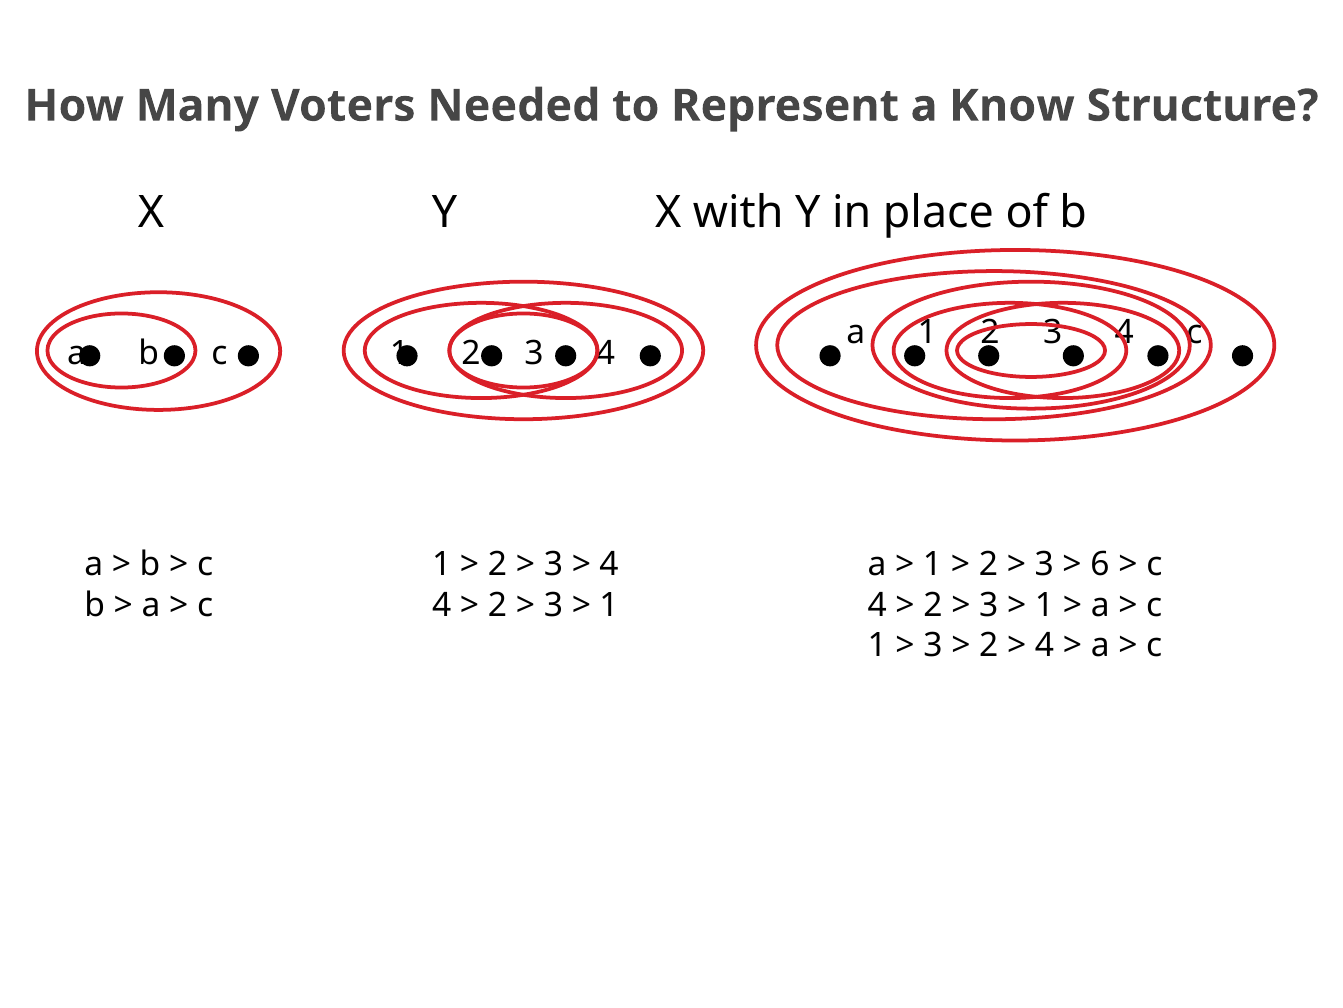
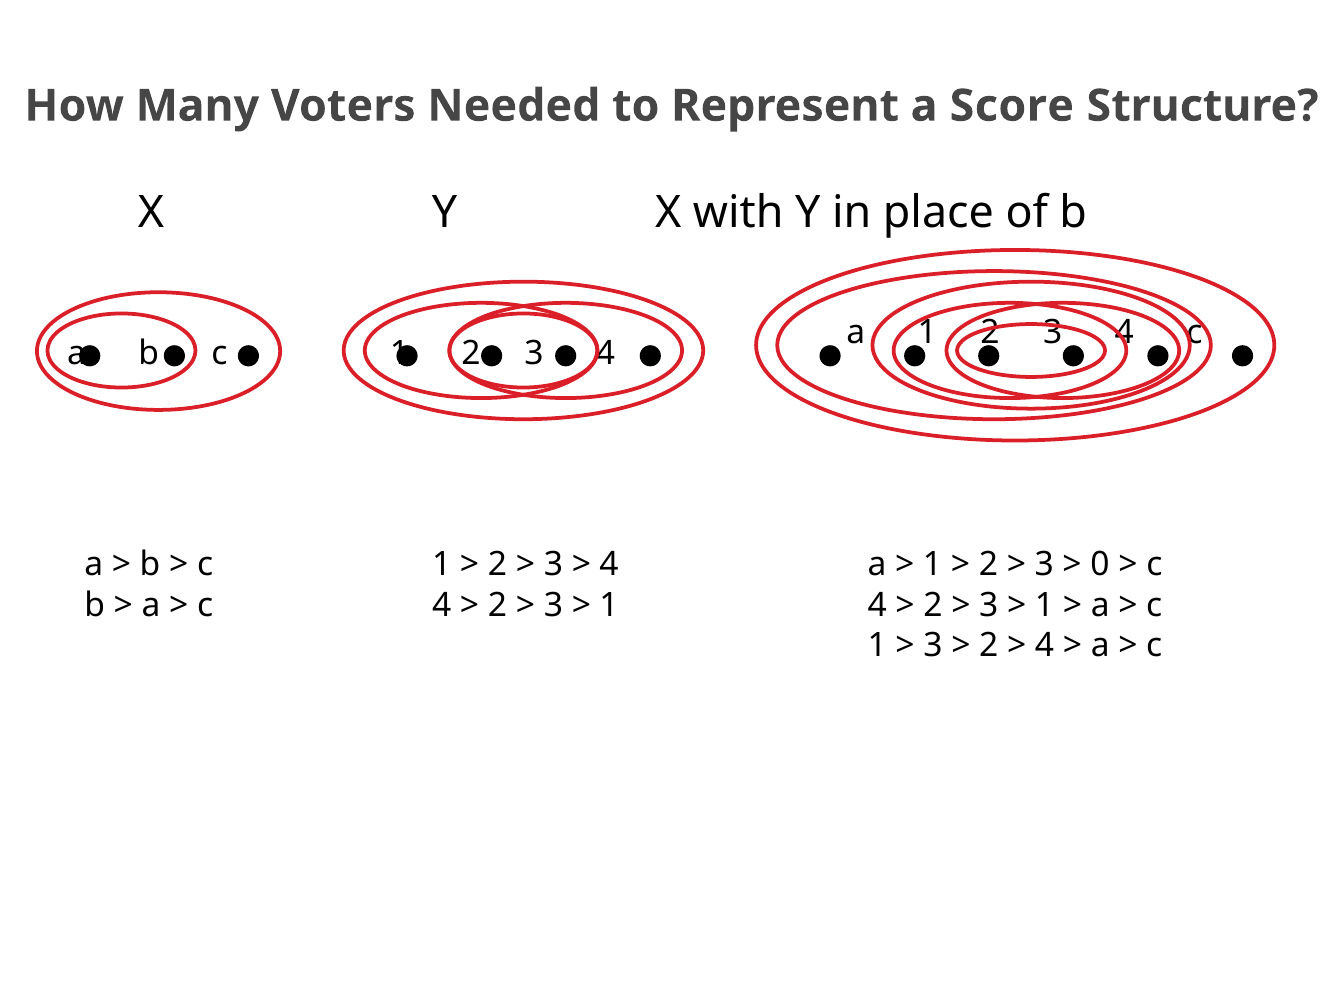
Know: Know -> Score
6: 6 -> 0
